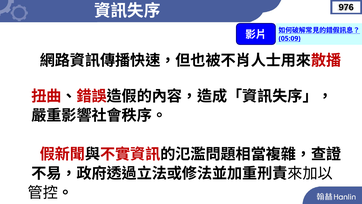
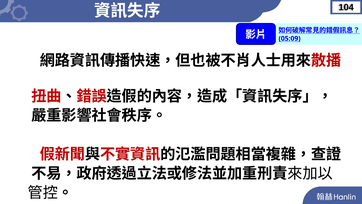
976: 976 -> 104
